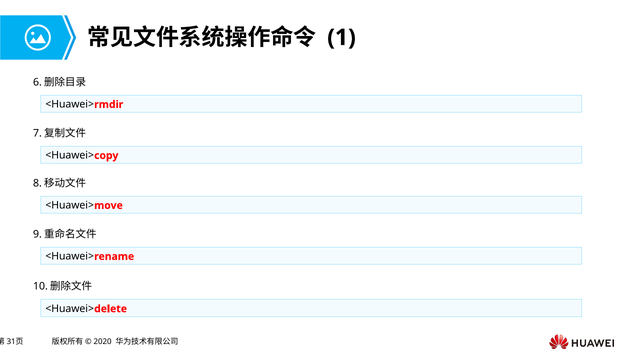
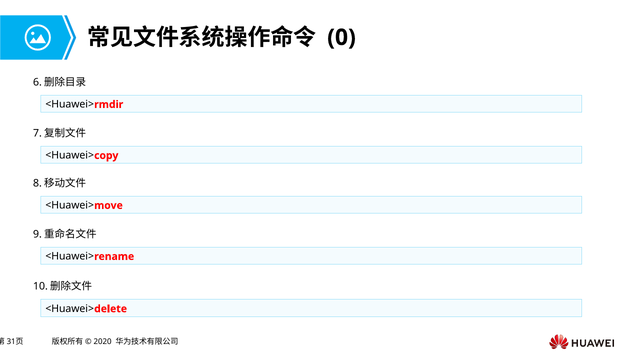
1: 1 -> 0
